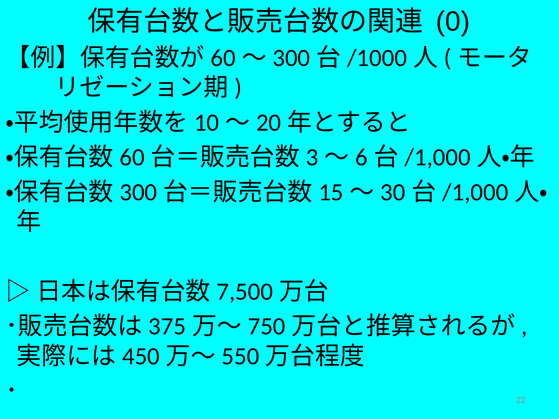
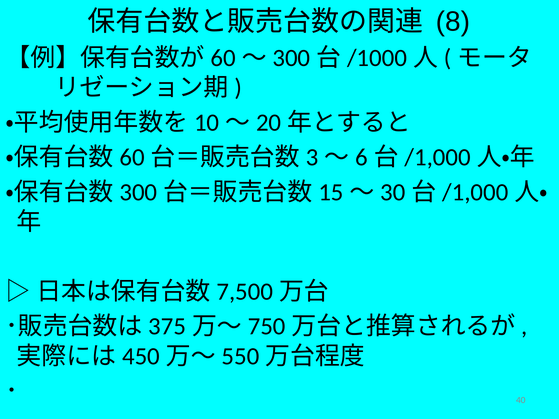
0: 0 -> 8
22: 22 -> 40
